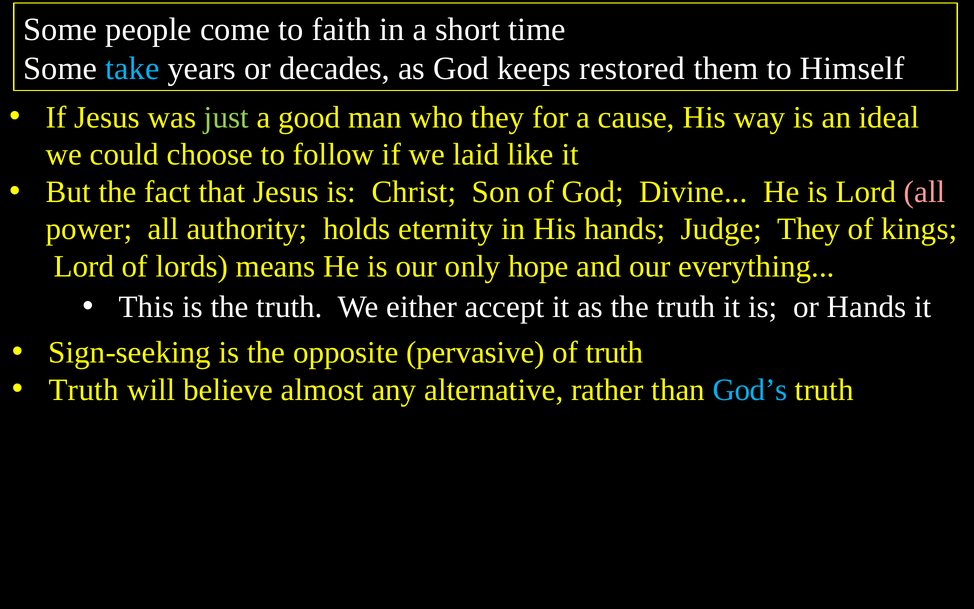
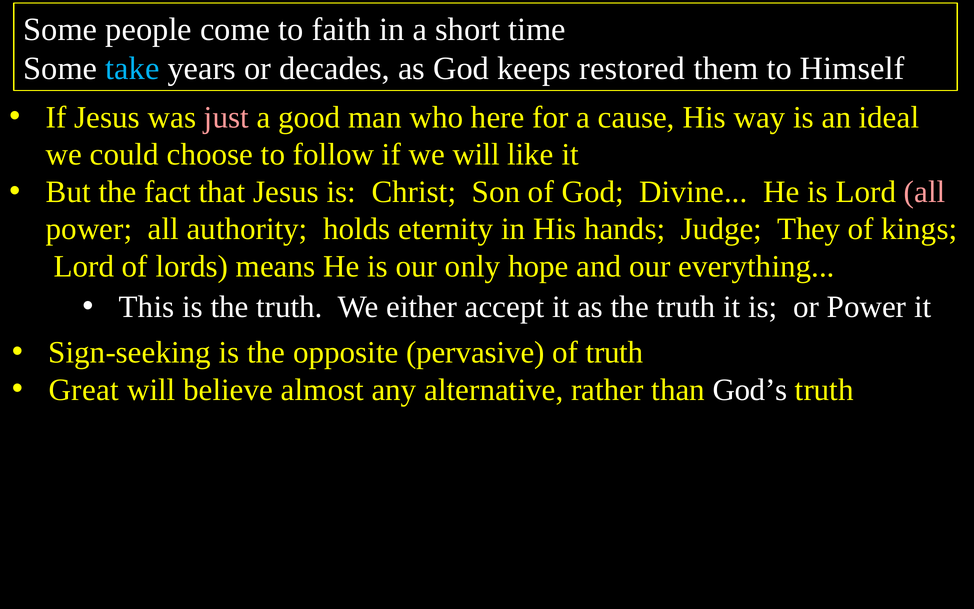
just colour: light green -> pink
who they: they -> here
we laid: laid -> will
or Hands: Hands -> Power
Truth at (84, 390): Truth -> Great
God’s colour: light blue -> white
